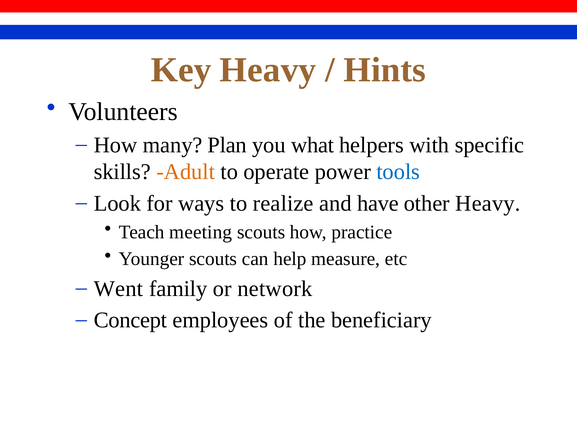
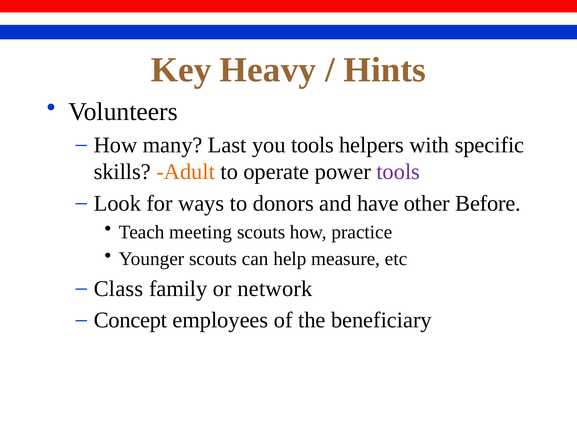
Plan: Plan -> Last
you what: what -> tools
tools at (398, 172) colour: blue -> purple
realize: realize -> donors
other Heavy: Heavy -> Before
Went: Went -> Class
